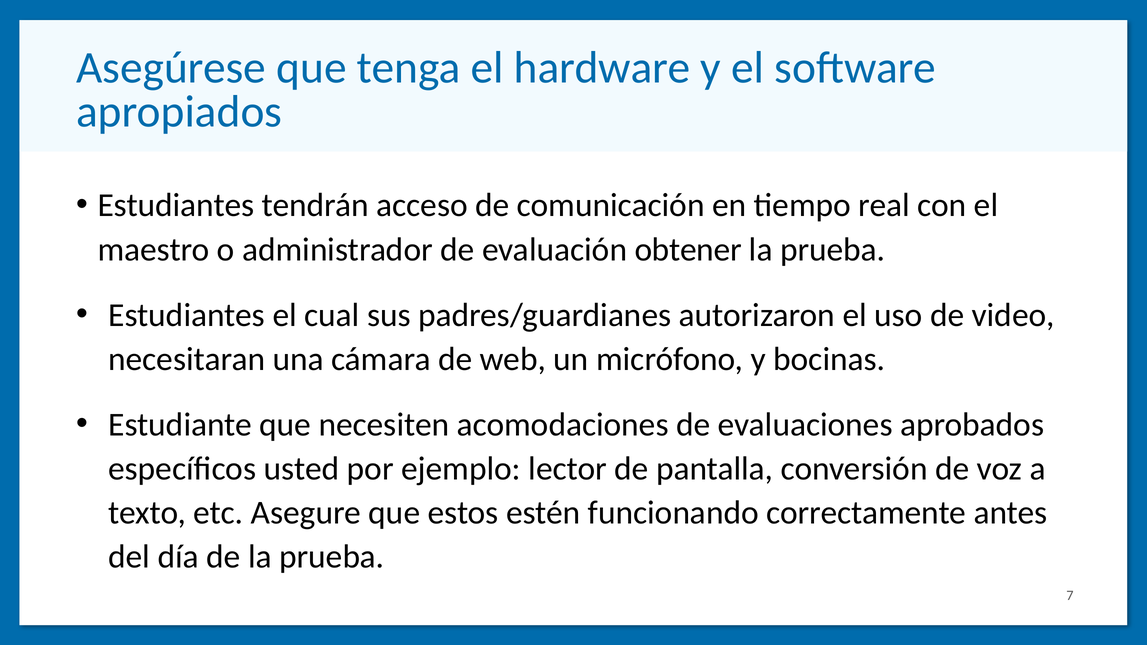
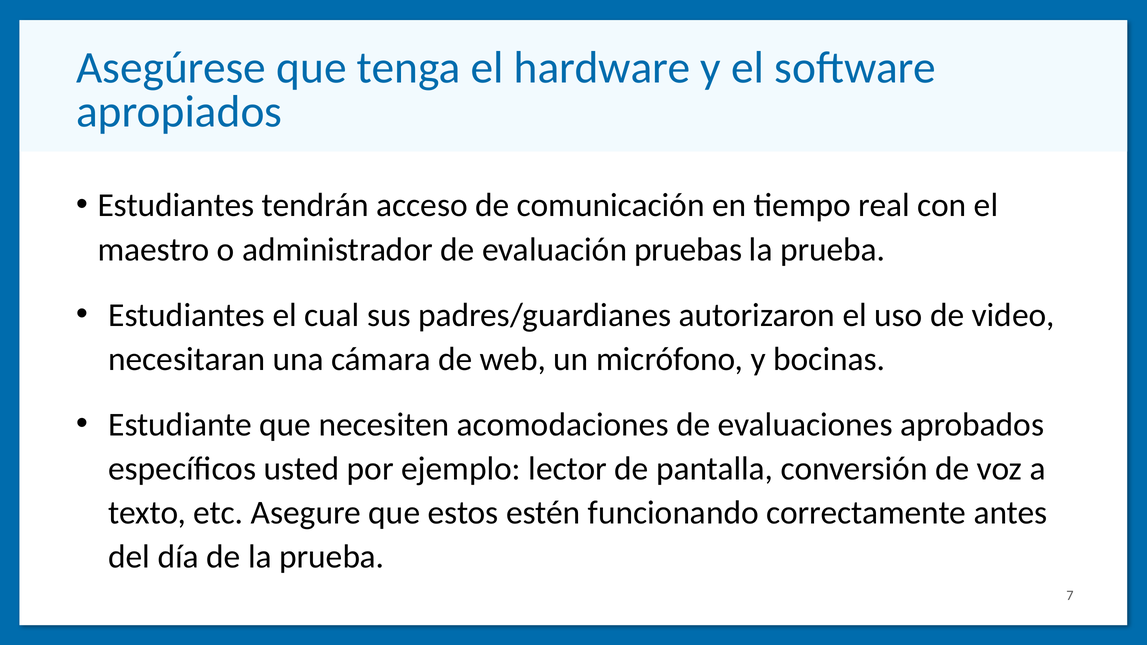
obtener: obtener -> pruebas
